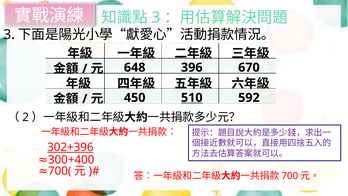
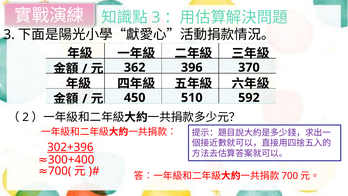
648: 648 -> 362
670: 670 -> 370
510 underline: present -> none
